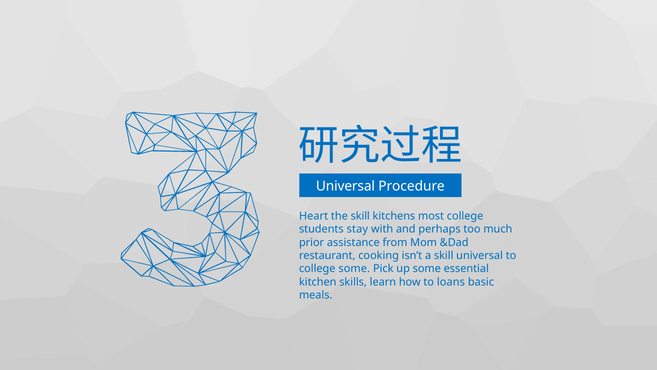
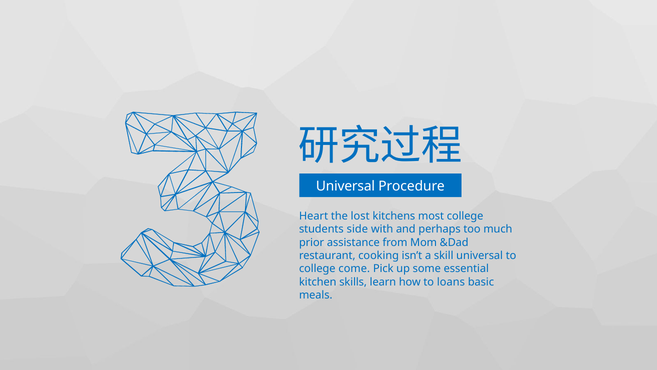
the skill: skill -> lost
stay: stay -> side
college some: some -> come
